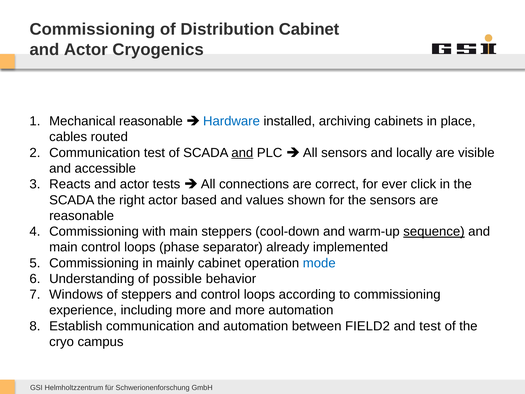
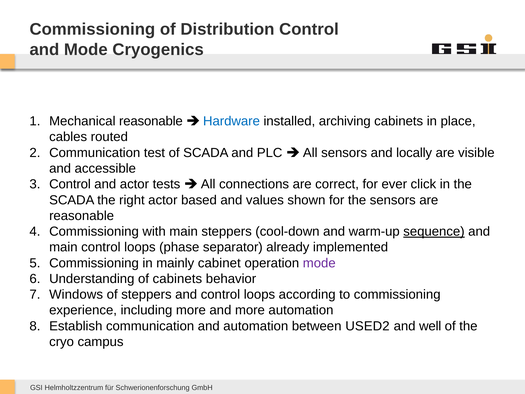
Distribution Cabinet: Cabinet -> Control
Actor at (86, 49): Actor -> Mode
and at (242, 153) underline: present -> none
Reacts at (70, 184): Reacts -> Control
mode at (319, 263) colour: blue -> purple
of possible: possible -> cabinets
FIELD2: FIELD2 -> USED2
and test: test -> well
